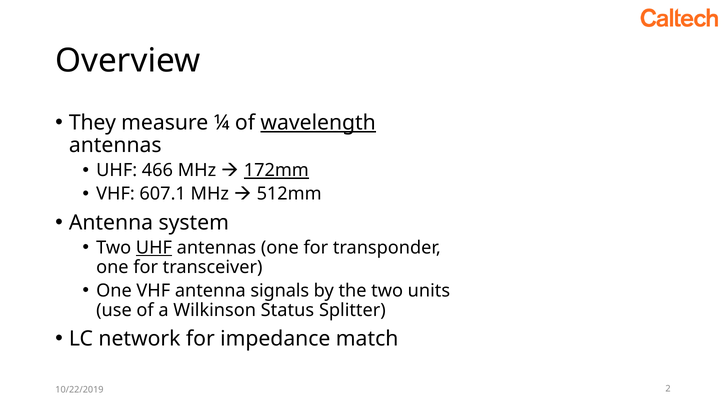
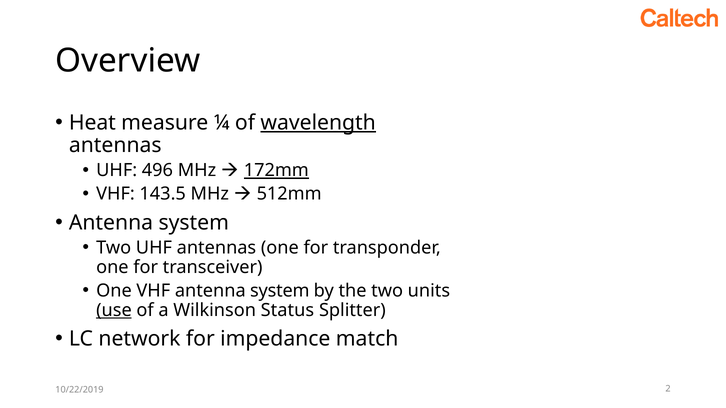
They: They -> Heat
466: 466 -> 496
607.1: 607.1 -> 143.5
UHF at (154, 248) underline: present -> none
VHF antenna signals: signals -> system
use underline: none -> present
